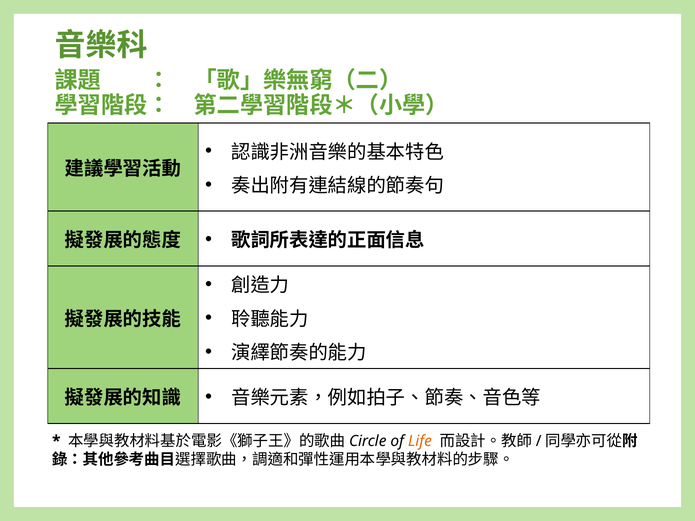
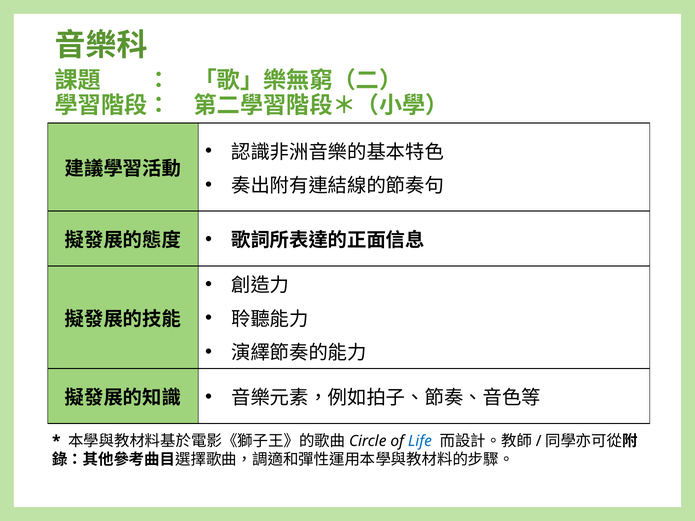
Life colour: orange -> blue
